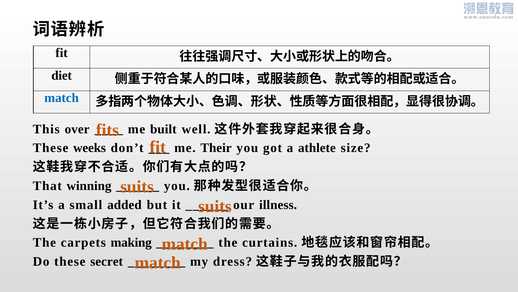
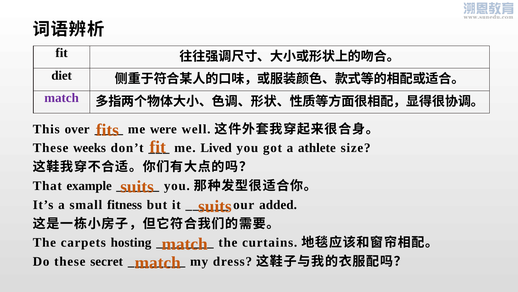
match at (62, 98) colour: blue -> purple
built: built -> were
Their: Their -> Lived
winning: winning -> example
added: added -> fitness
illness: illness -> added
making: making -> hosting
